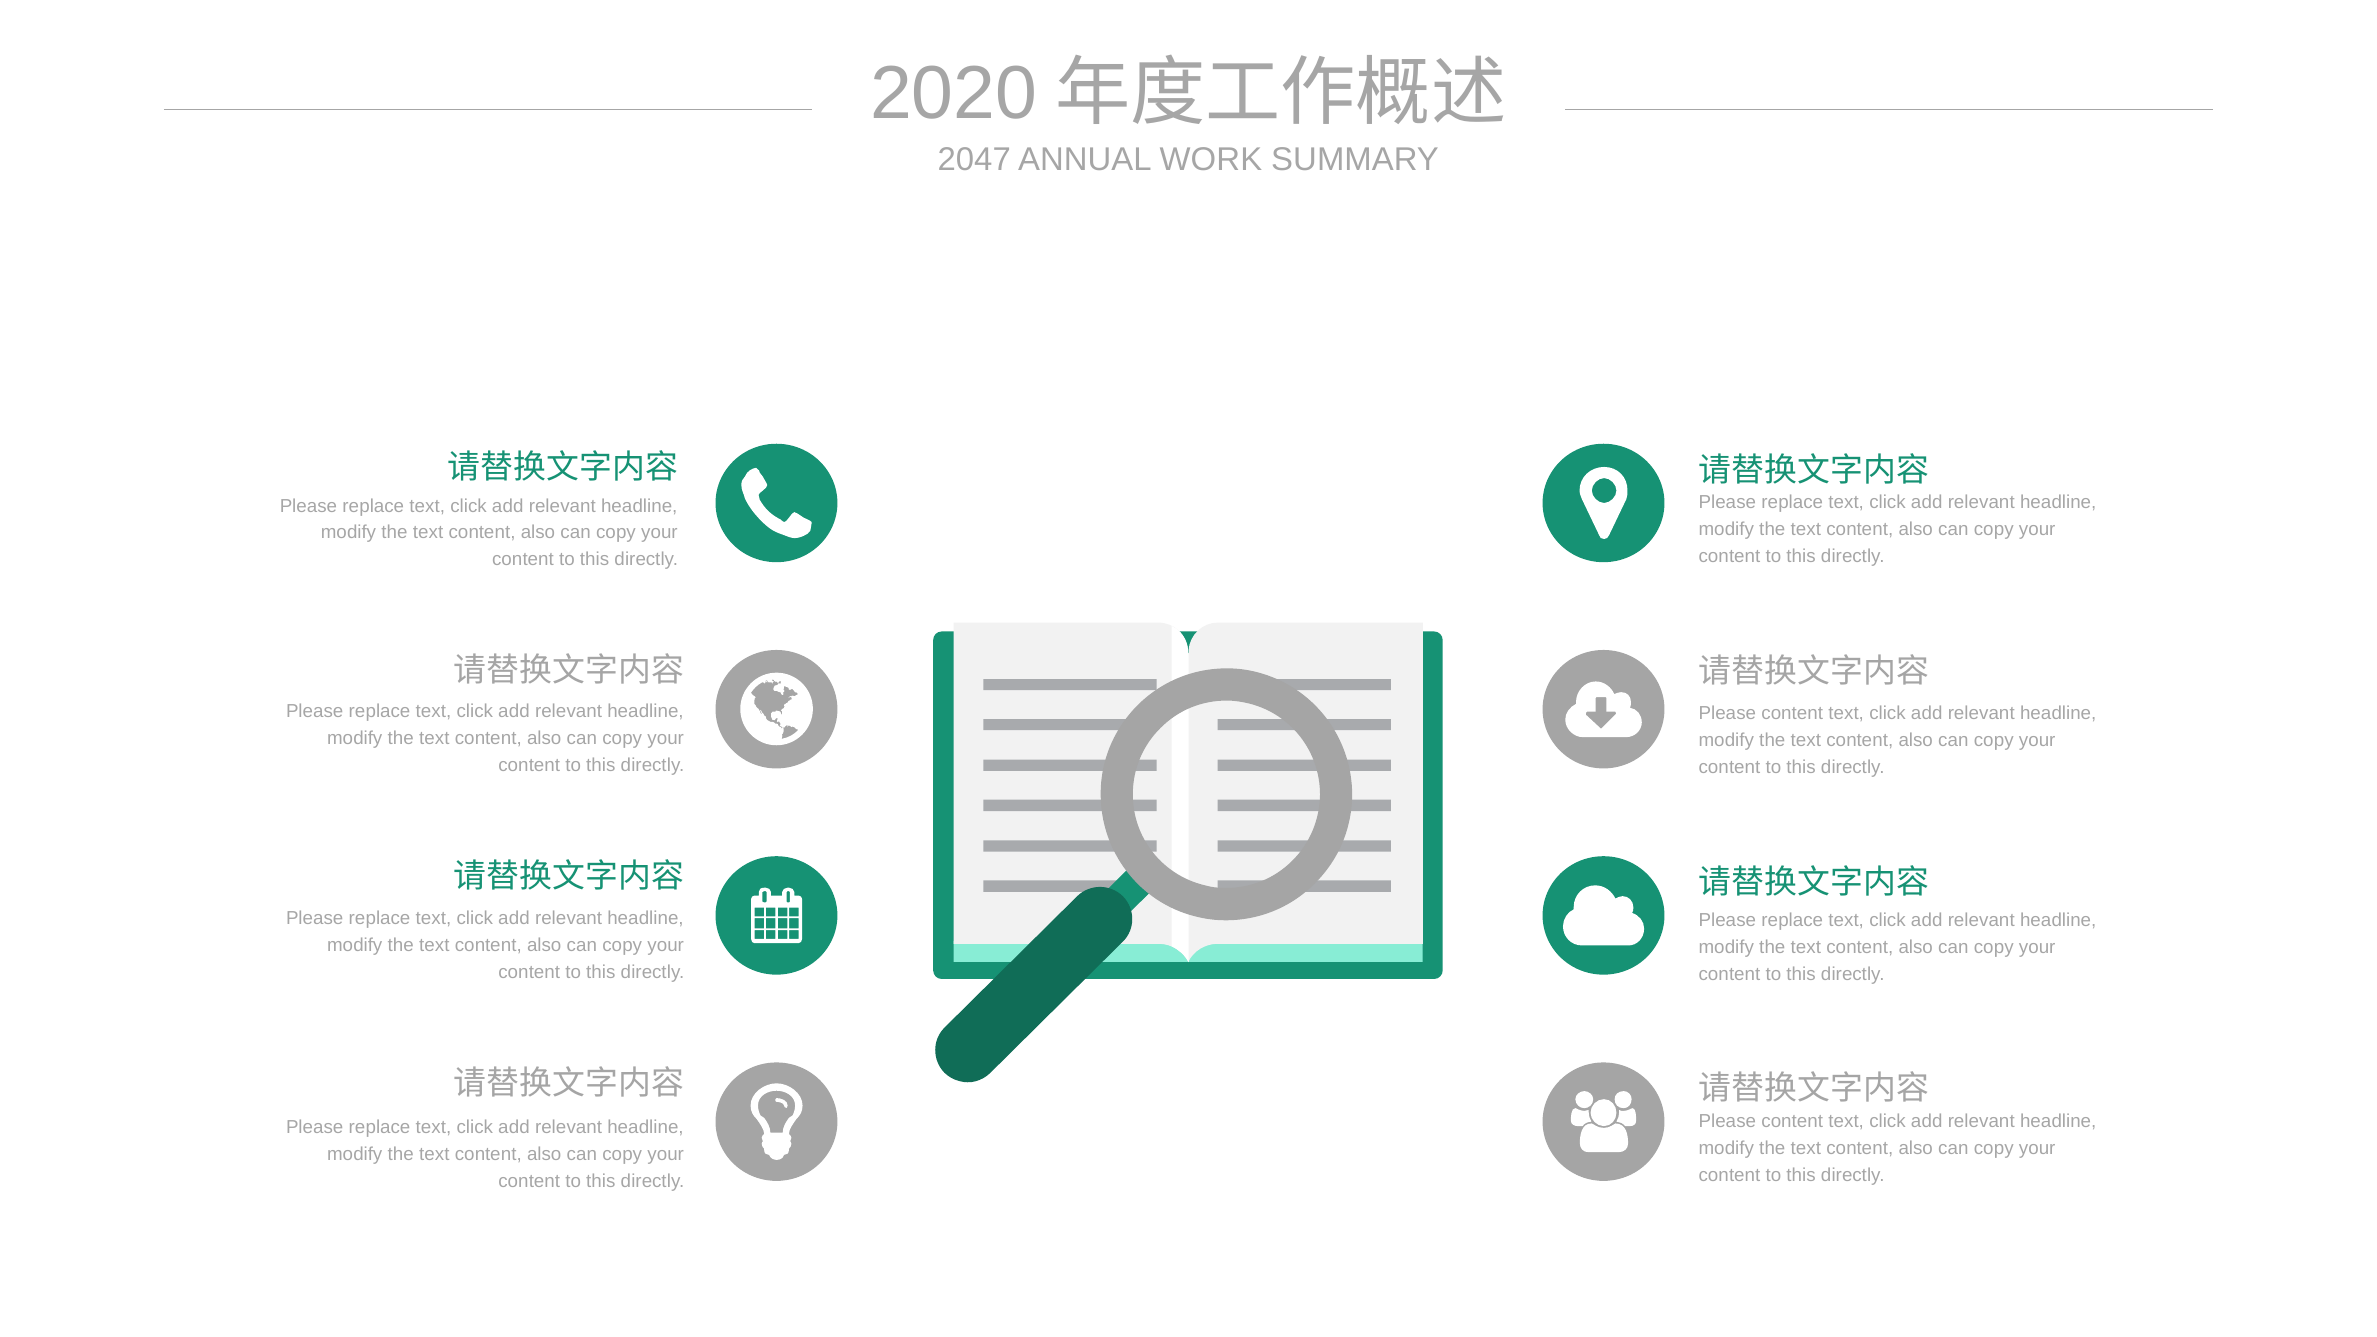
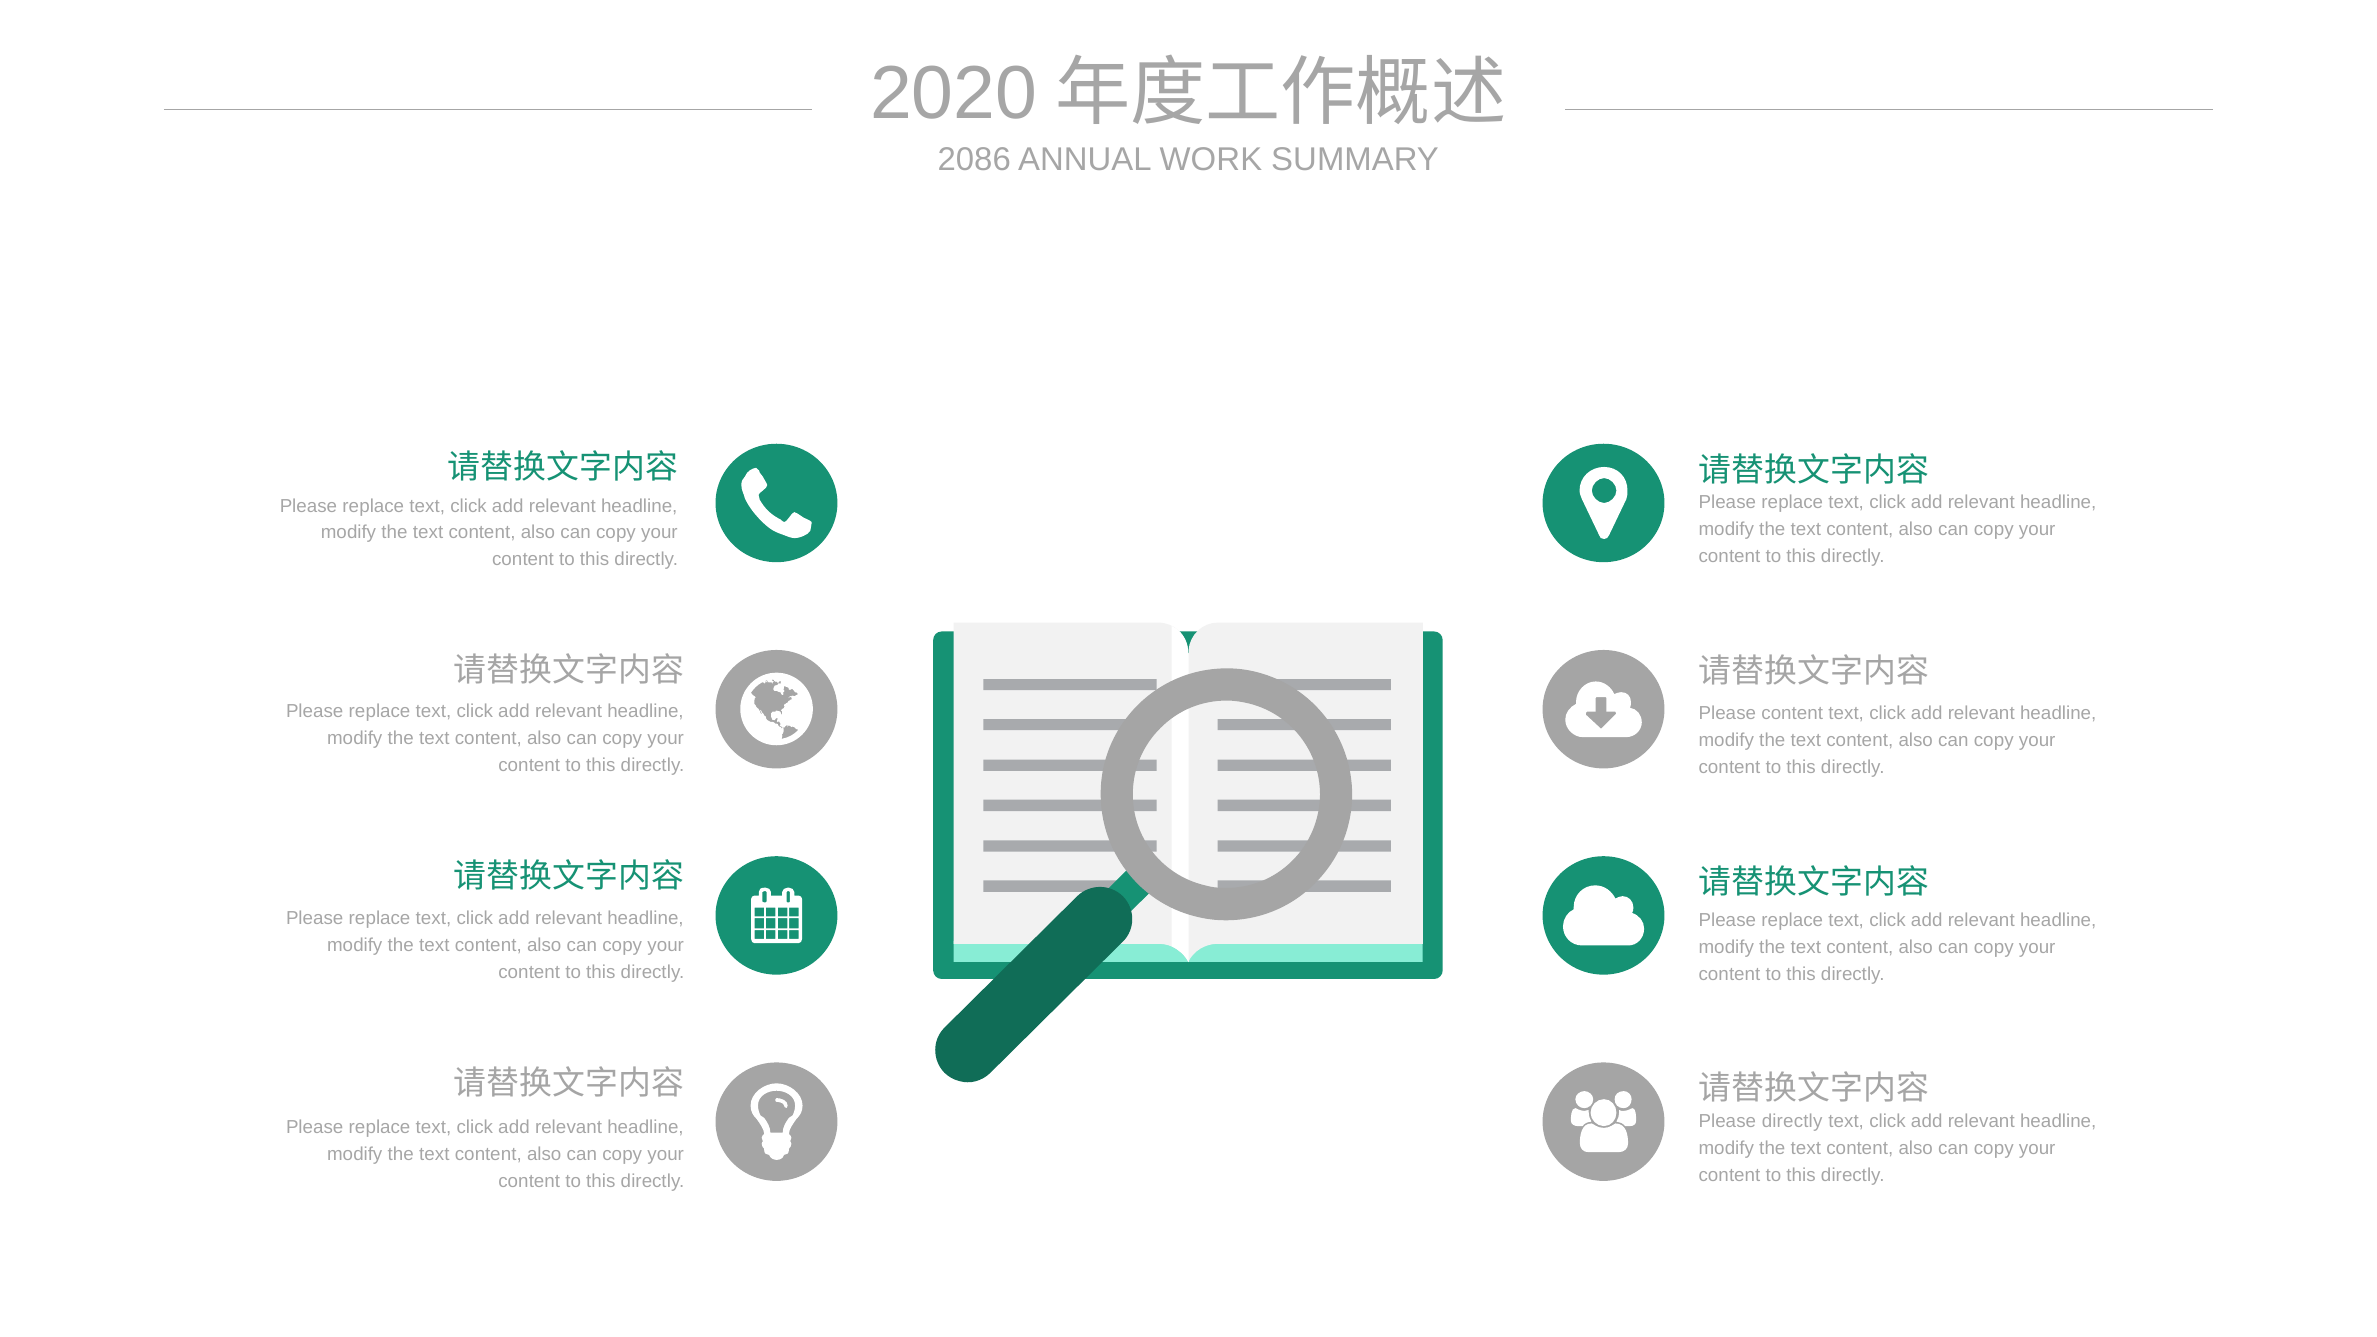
2047: 2047 -> 2086
content at (1792, 1121): content -> directly
